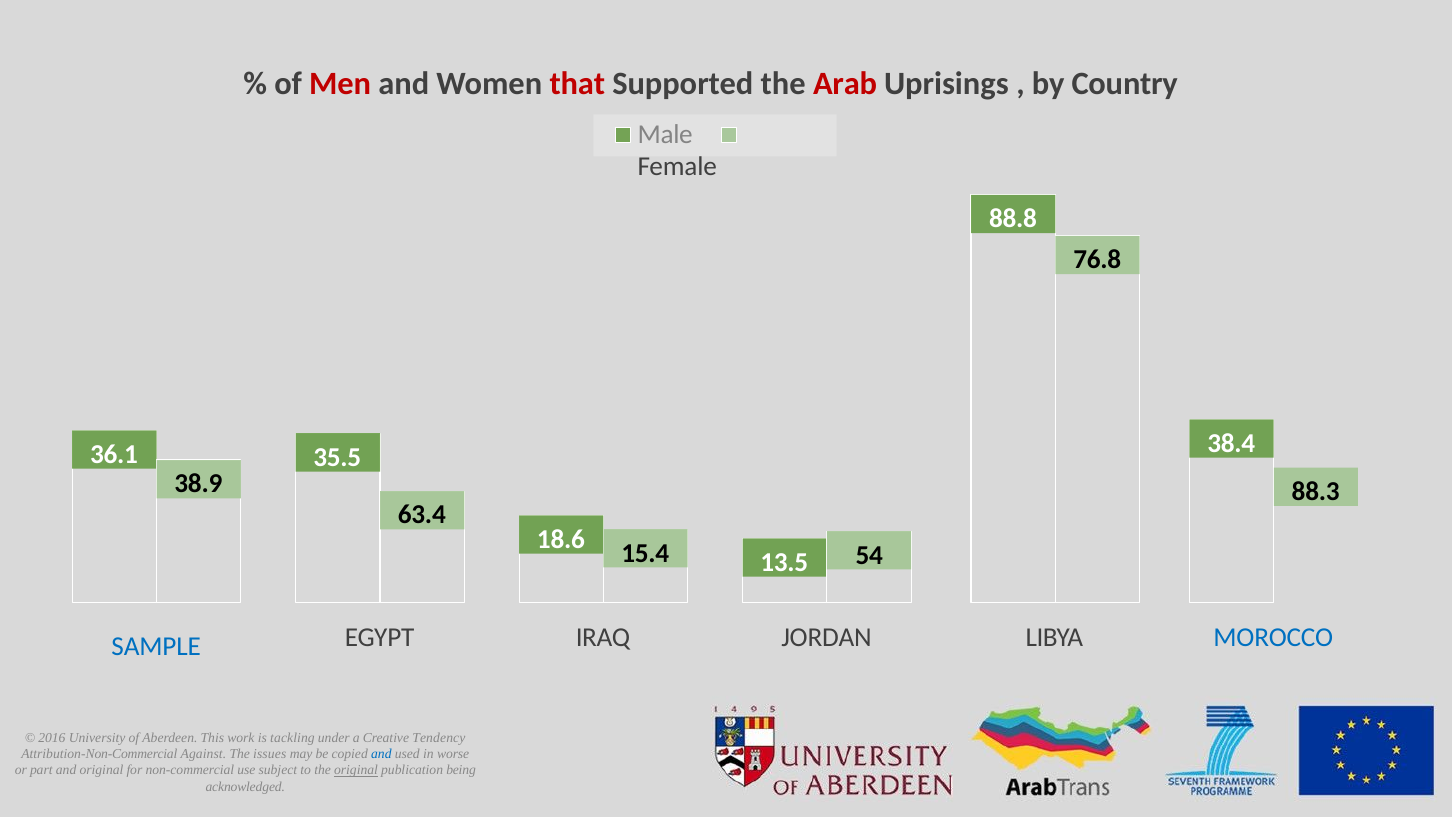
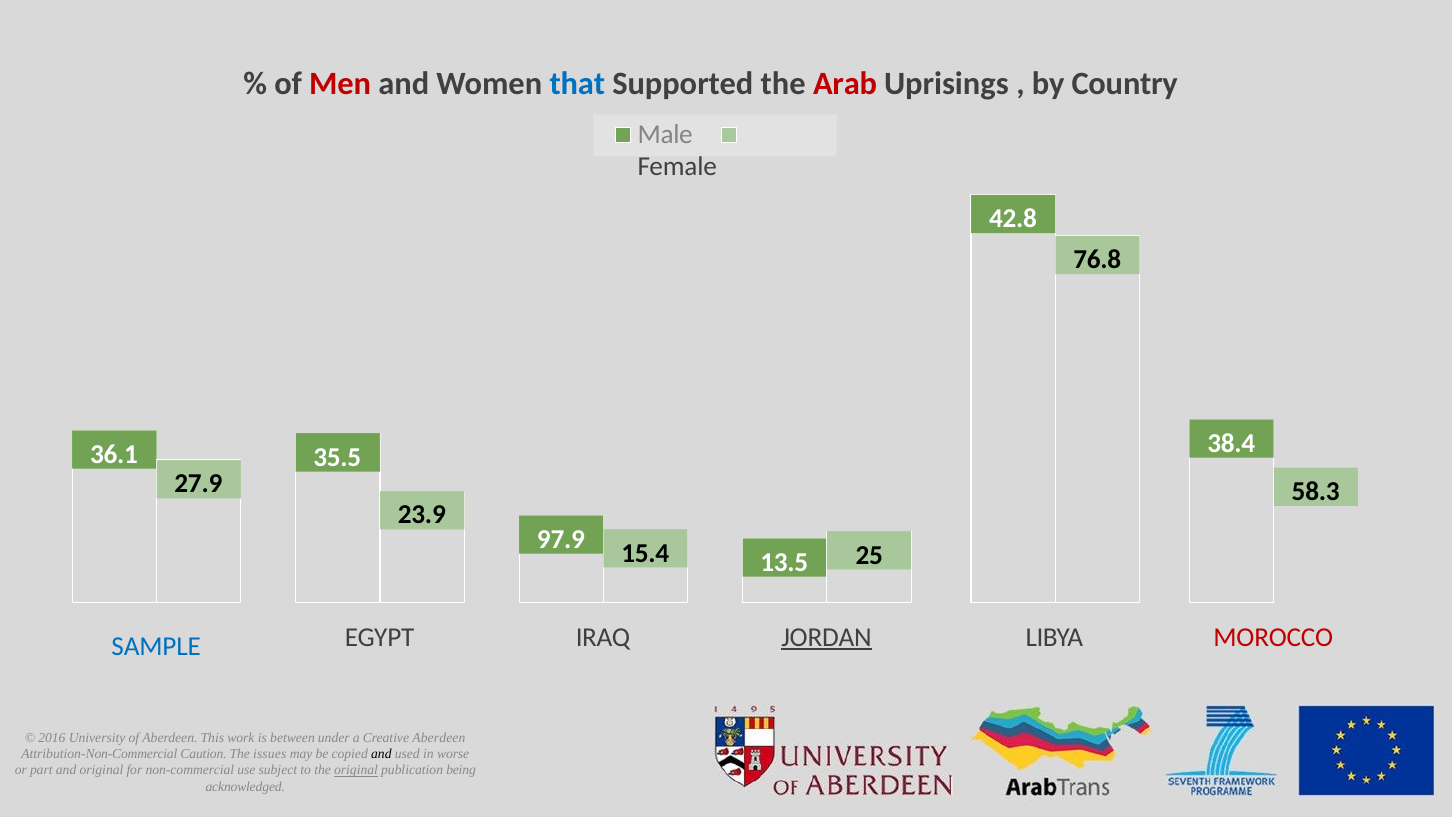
that colour: red -> blue
88.8: 88.8 -> 42.8
38.9: 38.9 -> 27.9
88.3: 88.3 -> 58.3
63.4: 63.4 -> 23.9
18.6: 18.6 -> 97.9
54: 54 -> 25
JORDAN underline: none -> present
MOROCCO colour: blue -> red
tackling: tackling -> between
Creative Tendency: Tendency -> Aberdeen
Against: Against -> Caution
and at (381, 754) colour: blue -> black
